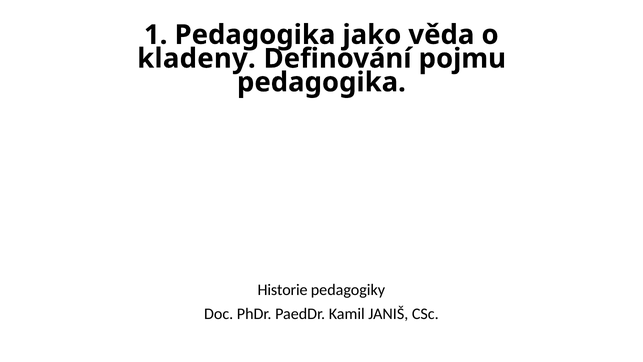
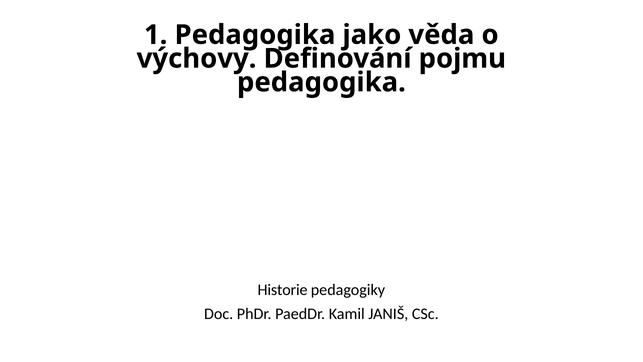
kladeny: kladeny -> výchovy
